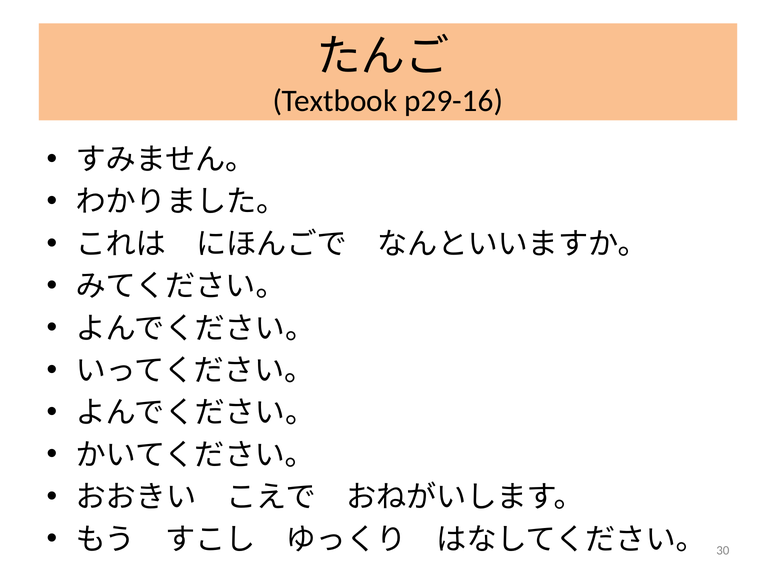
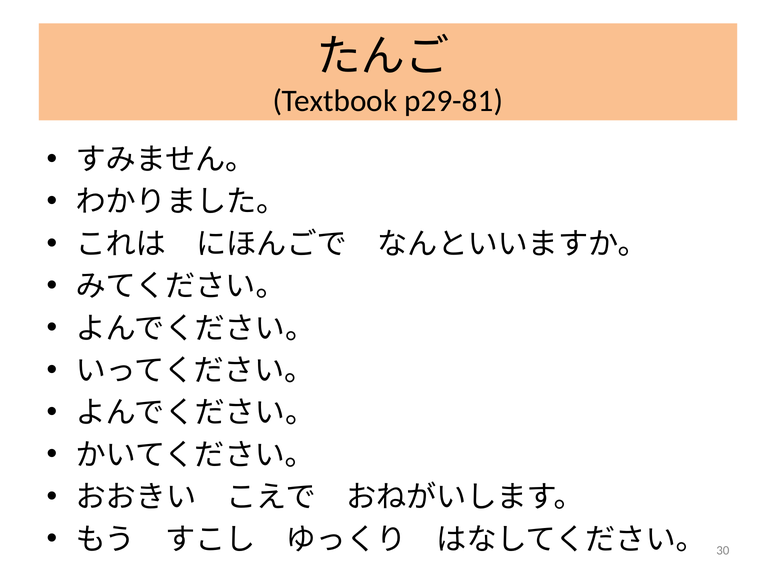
p29-16: p29-16 -> p29-81
